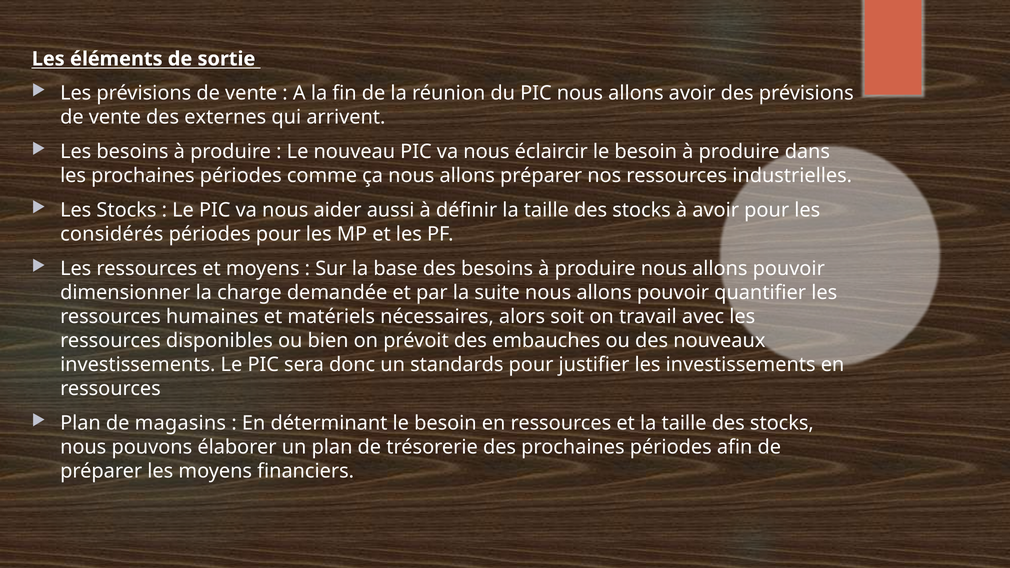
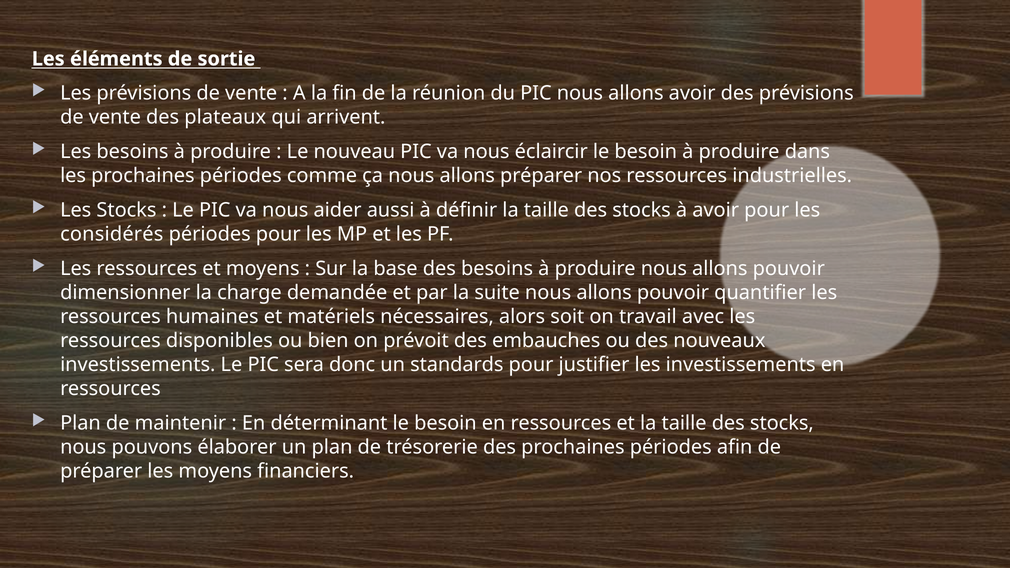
externes: externes -> plateaux
magasins: magasins -> maintenir
